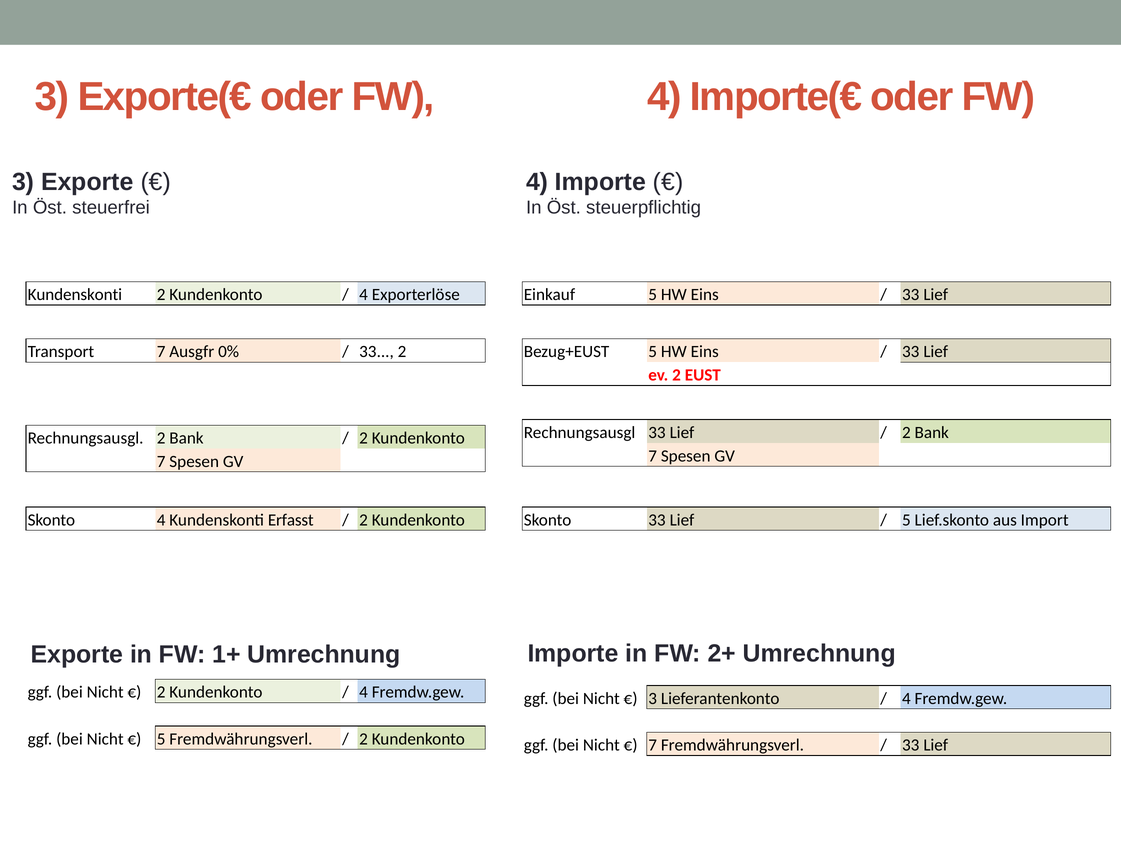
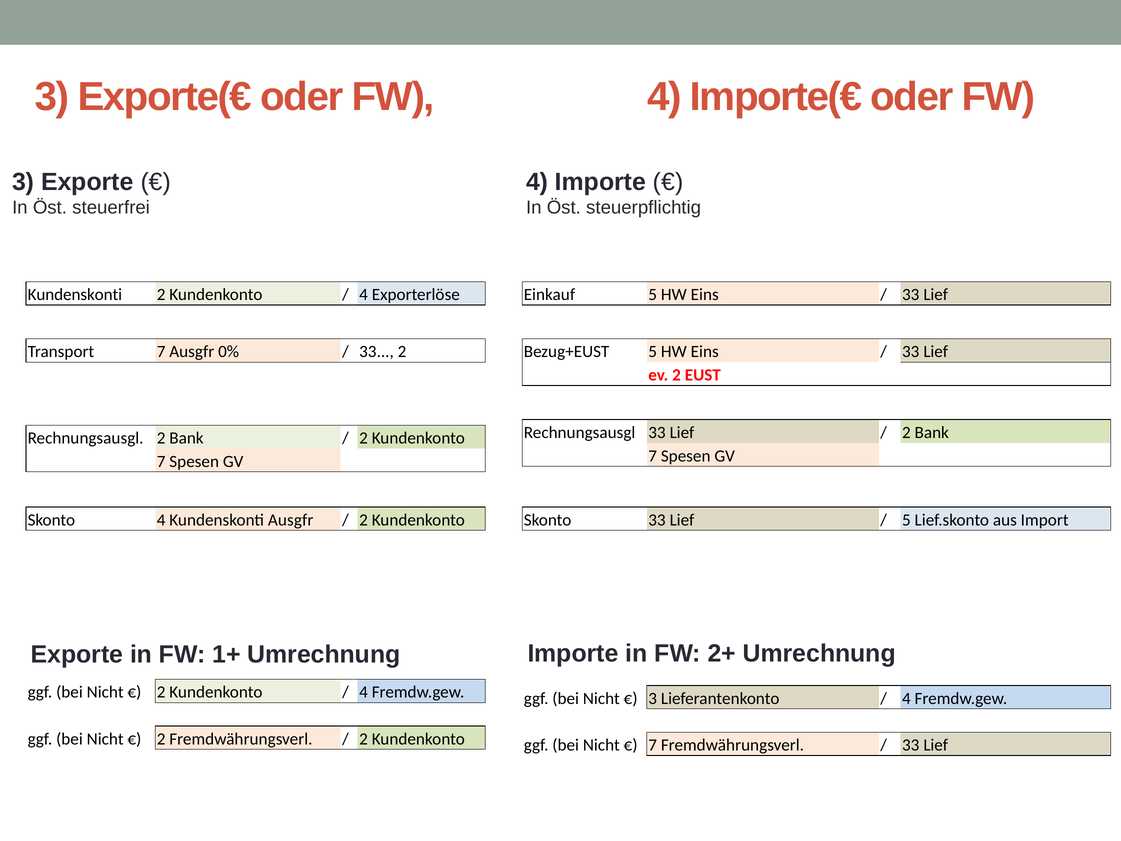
Kundenskonti Erfasst: Erfasst -> Ausgfr
5 at (161, 739): 5 -> 2
